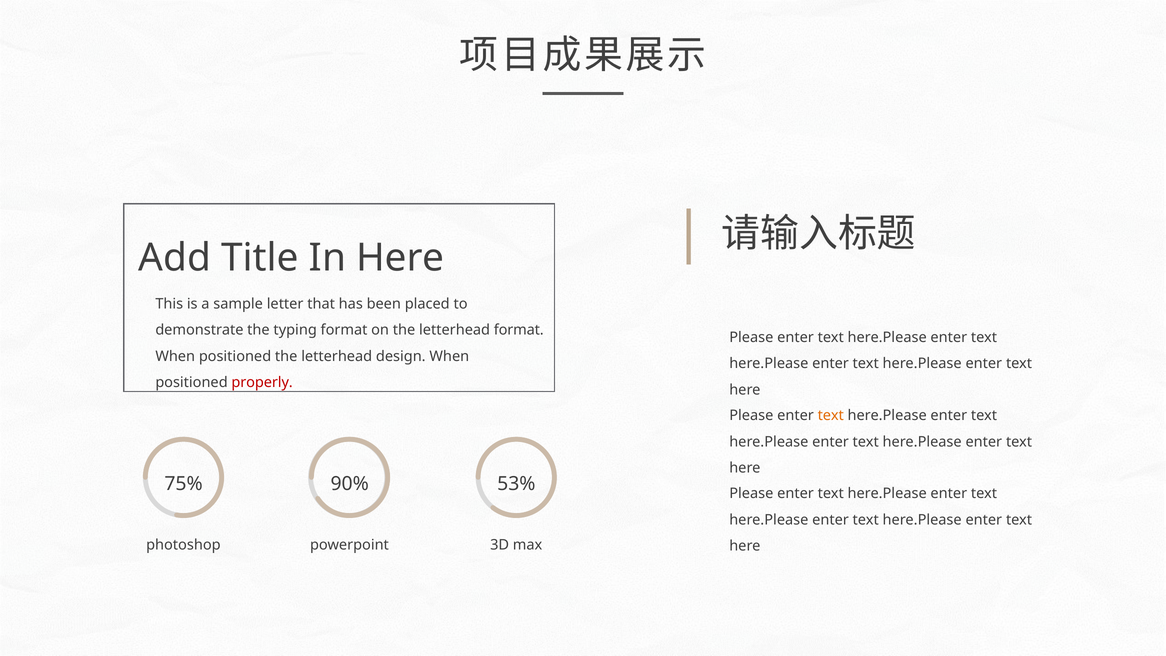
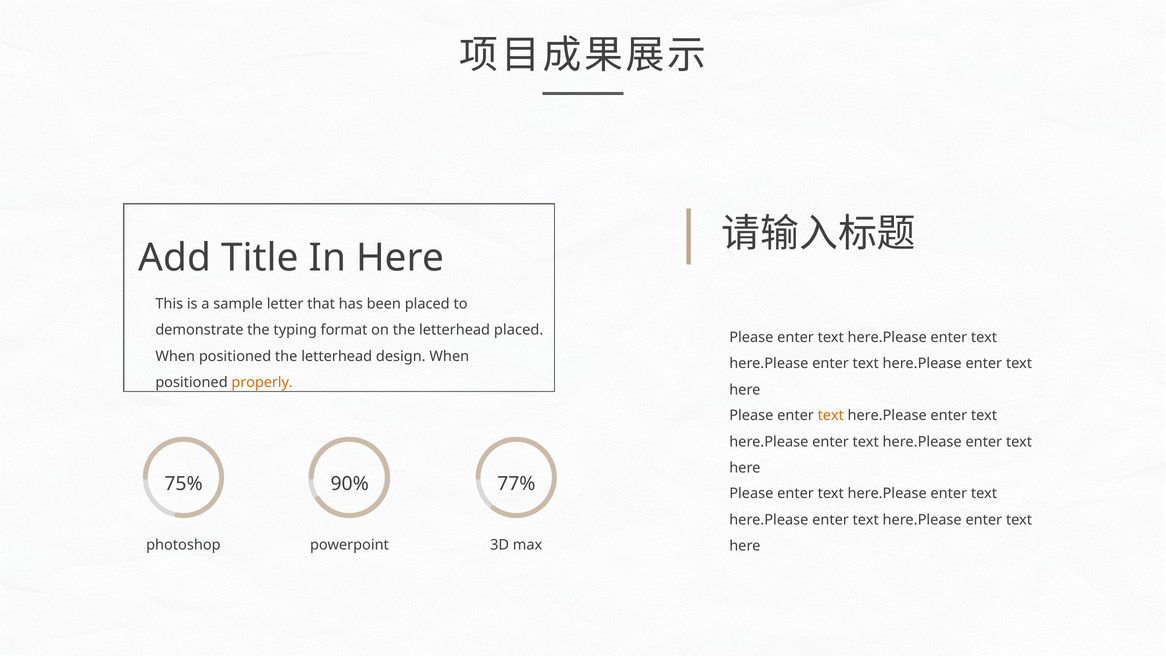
letterhead format: format -> placed
properly colour: red -> orange
53%: 53% -> 77%
